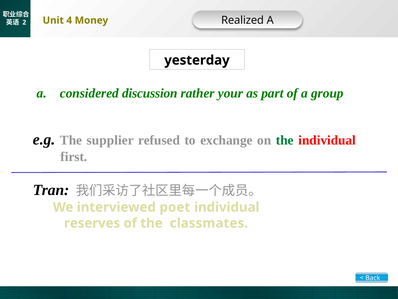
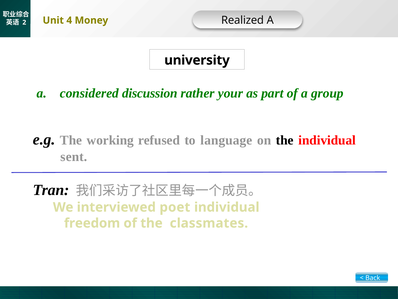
yesterday: yesterday -> university
supplier: supplier -> working
exchange: exchange -> language
the at (285, 140) colour: green -> black
first: first -> sent
reserves: reserves -> freedom
